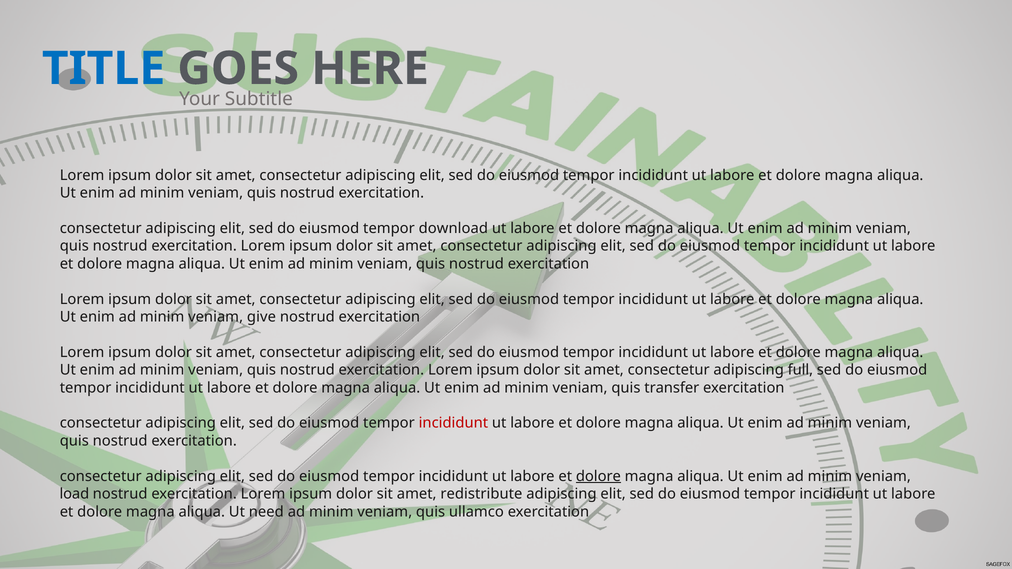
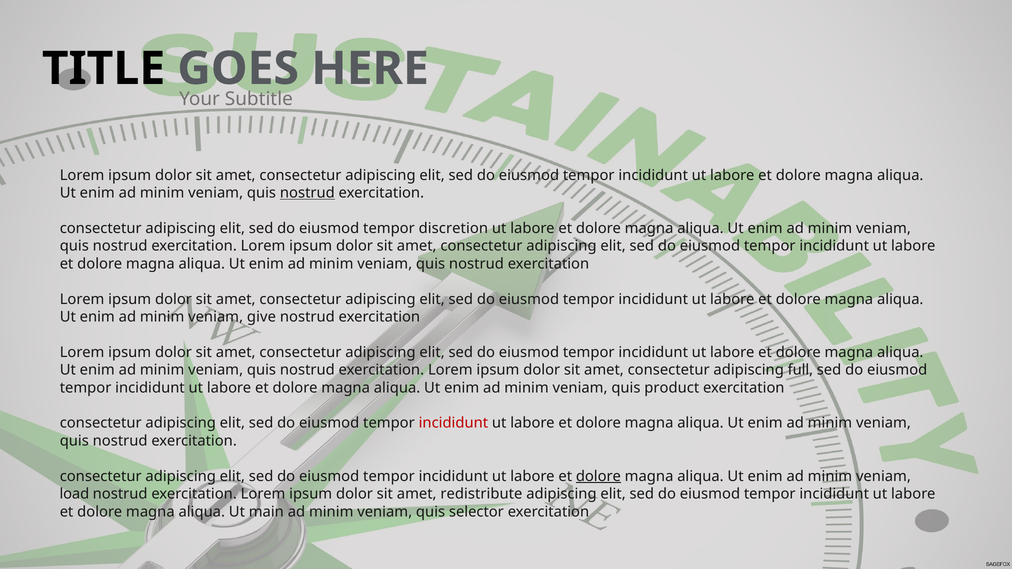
TITLE colour: blue -> black
nostrud at (307, 193) underline: none -> present
download: download -> discretion
transfer: transfer -> product
need: need -> main
ullamco: ullamco -> selector
